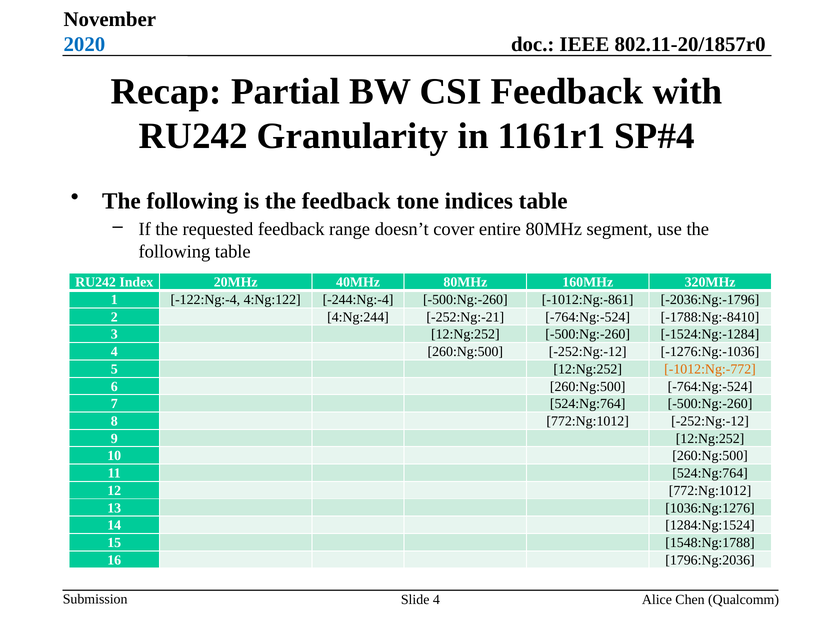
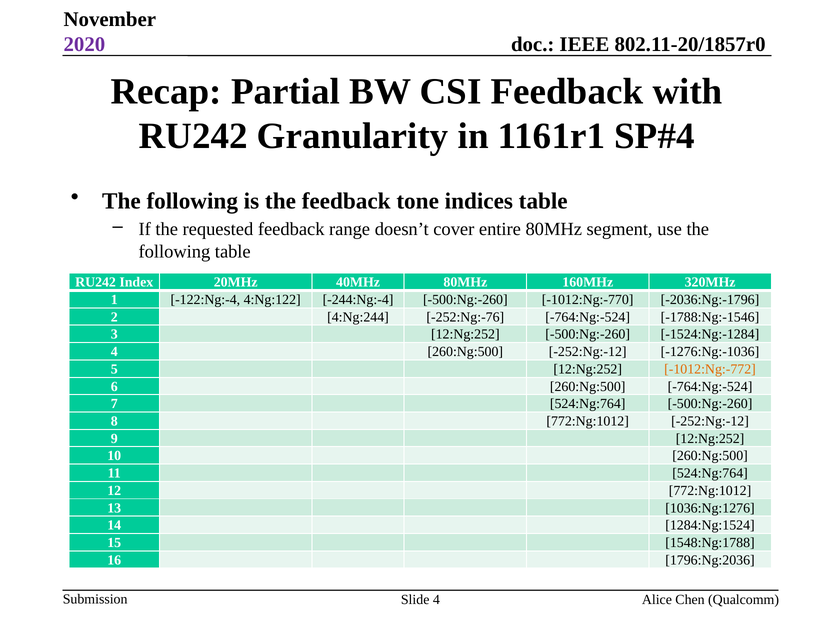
2020 colour: blue -> purple
-1012:Ng:-861: -1012:Ng:-861 -> -1012:Ng:-770
-252:Ng:-21: -252:Ng:-21 -> -252:Ng:-76
-1788:Ng:-8410: -1788:Ng:-8410 -> -1788:Ng:-1546
